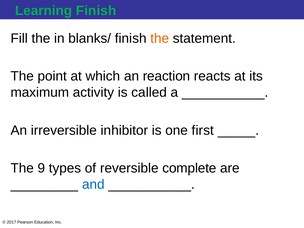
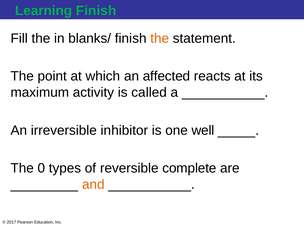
reaction: reaction -> affected
first: first -> well
9: 9 -> 0
and colour: blue -> orange
